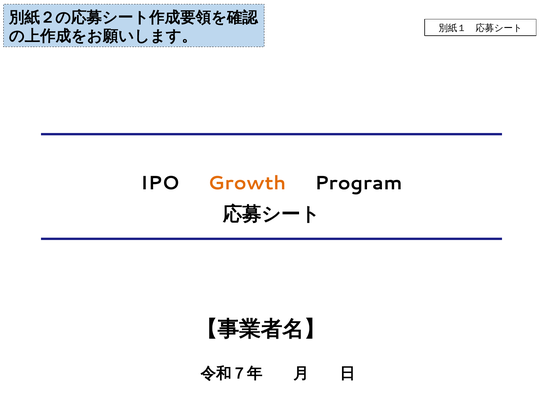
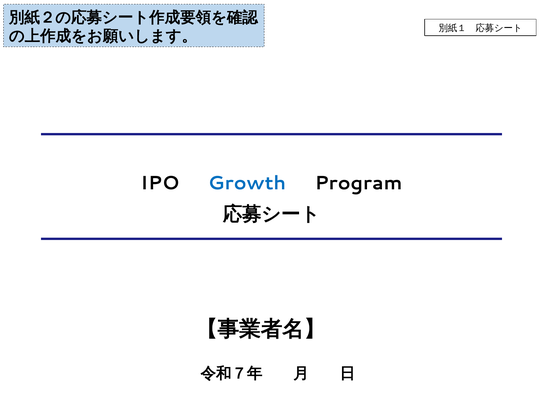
Growth colour: orange -> blue
